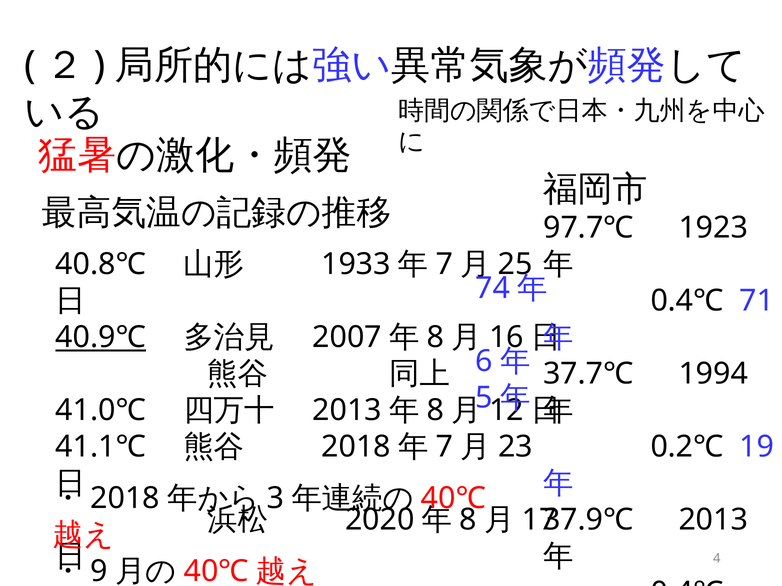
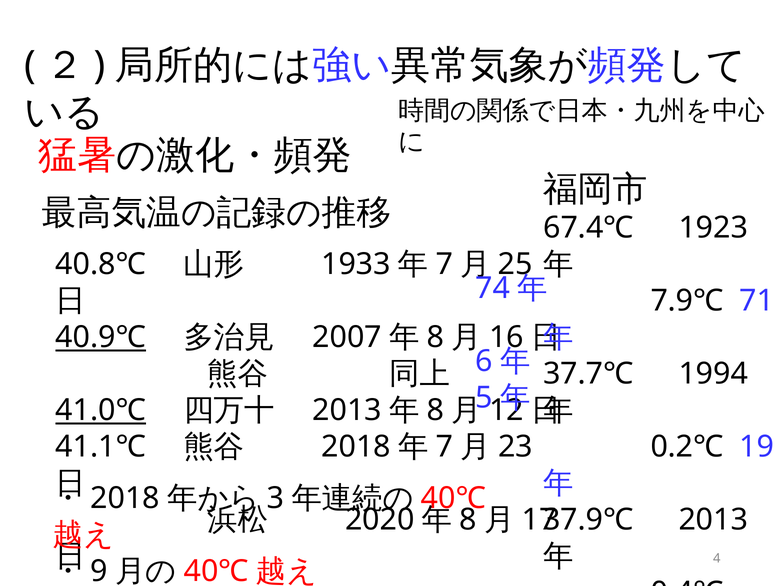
97.7℃: 97.7℃ -> 67.4℃
0.4℃ at (687, 301): 0.4℃ -> 7.9℃
41.0℃ underline: none -> present
